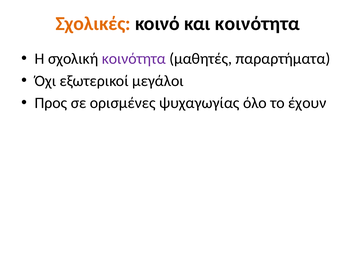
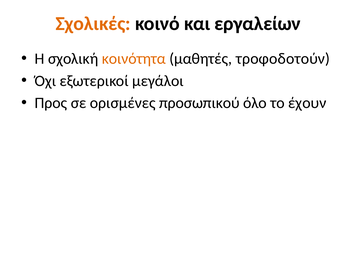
και κοινότητα: κοινότητα -> εργαλείων
κοινότητα at (134, 59) colour: purple -> orange
παραρτήματα: παραρτήματα -> τροφοδοτούν
ψυχαγωγίας: ψυχαγωγίας -> προσωπικού
